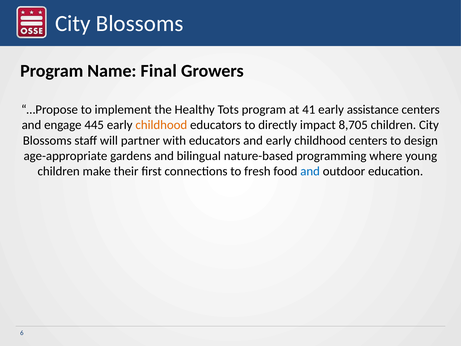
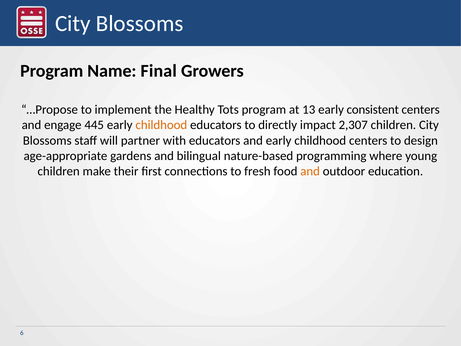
41: 41 -> 13
assistance: assistance -> consistent
8,705: 8,705 -> 2,307
and at (310, 171) colour: blue -> orange
